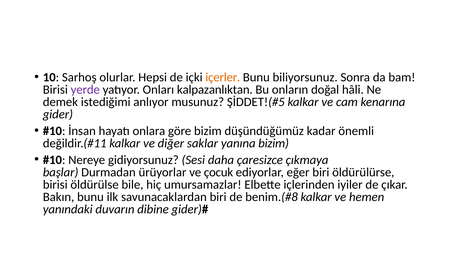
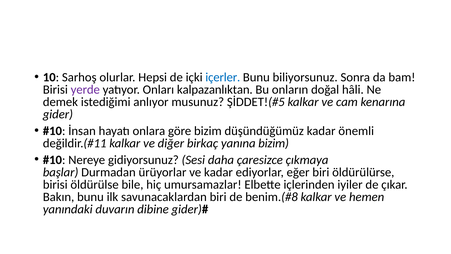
içerler colour: orange -> blue
saklar: saklar -> birkaç
ve çocuk: çocuk -> kadar
